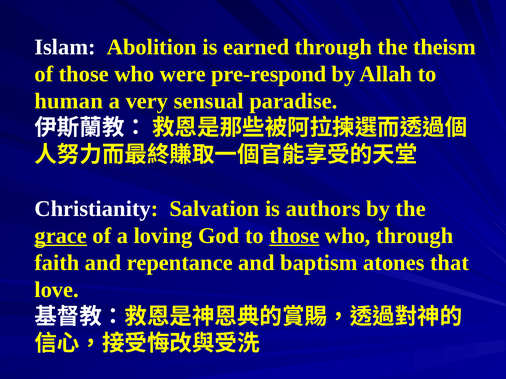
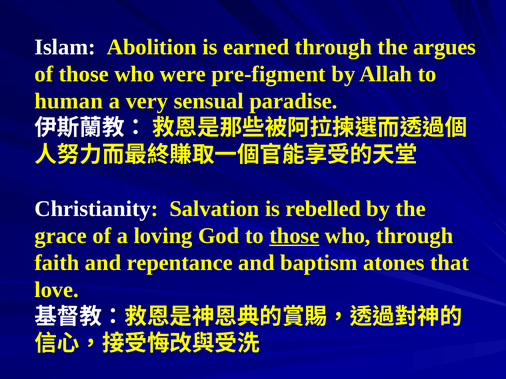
theism: theism -> argues
pre-respond: pre-respond -> pre-figment
authors: authors -> rebelled
grace underline: present -> none
